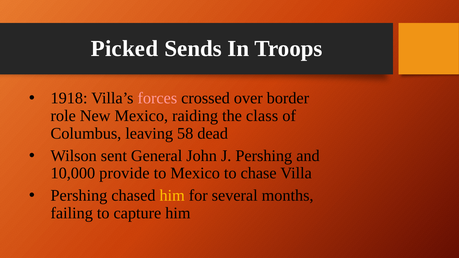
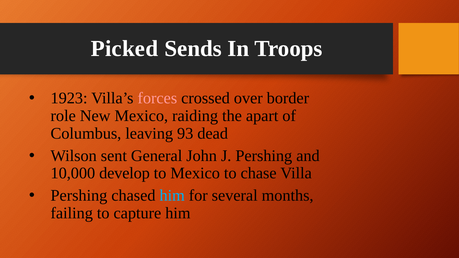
1918: 1918 -> 1923
class: class -> apart
58: 58 -> 93
provide: provide -> develop
him at (172, 196) colour: yellow -> light blue
